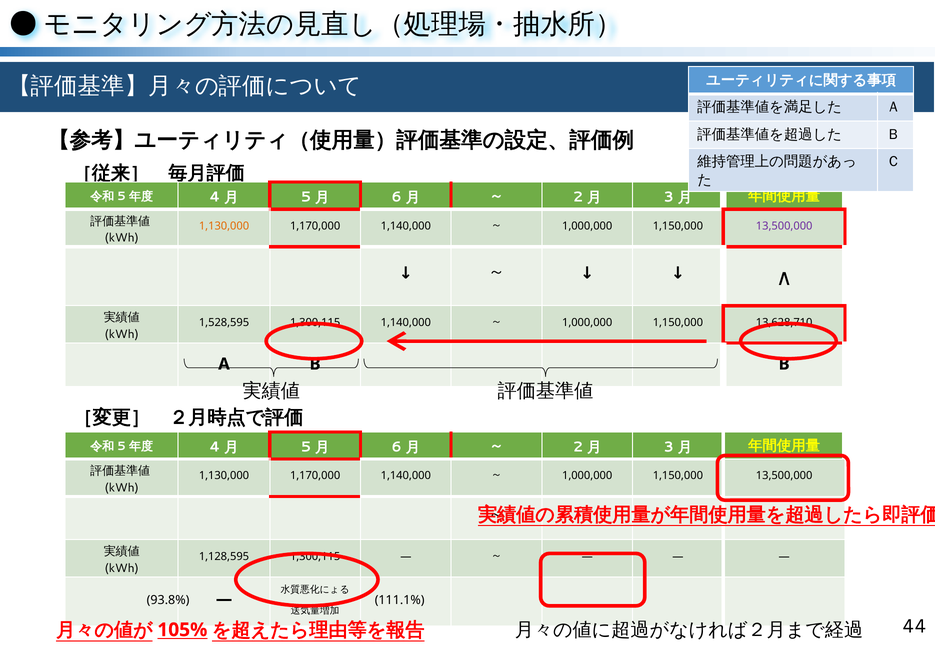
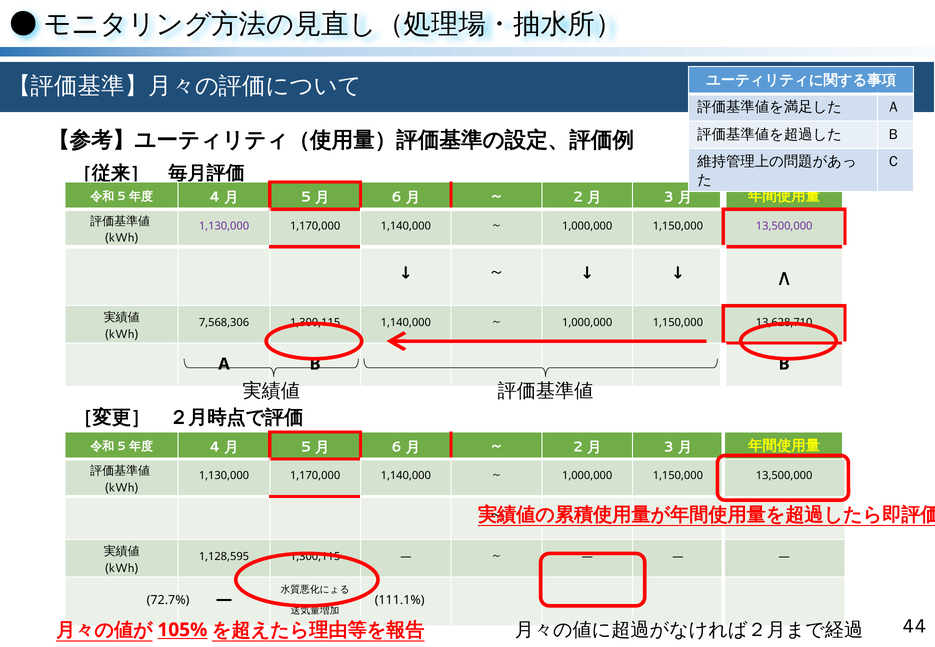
1,130,000 at (224, 226) colour: orange -> purple
1,528,595: 1,528,595 -> 7,568,306
93.8%: 93.8% -> 72.7%
